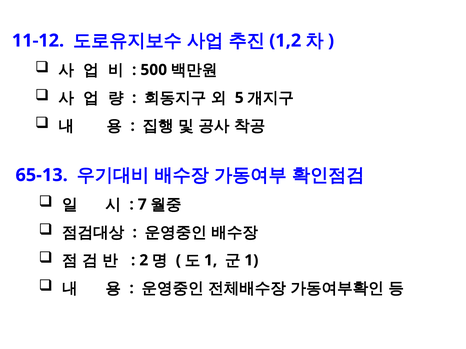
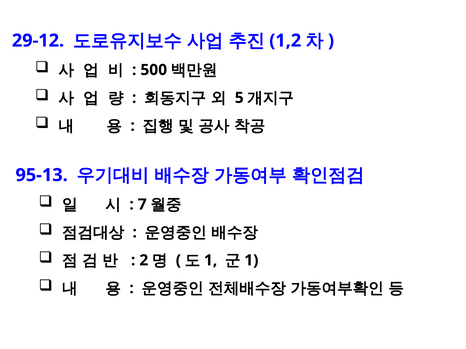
11-12: 11-12 -> 29-12
65-13: 65-13 -> 95-13
